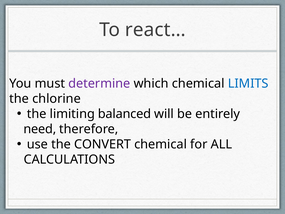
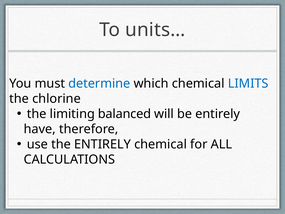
react…: react… -> units…
determine colour: purple -> blue
need: need -> have
the CONVERT: CONVERT -> ENTIRELY
